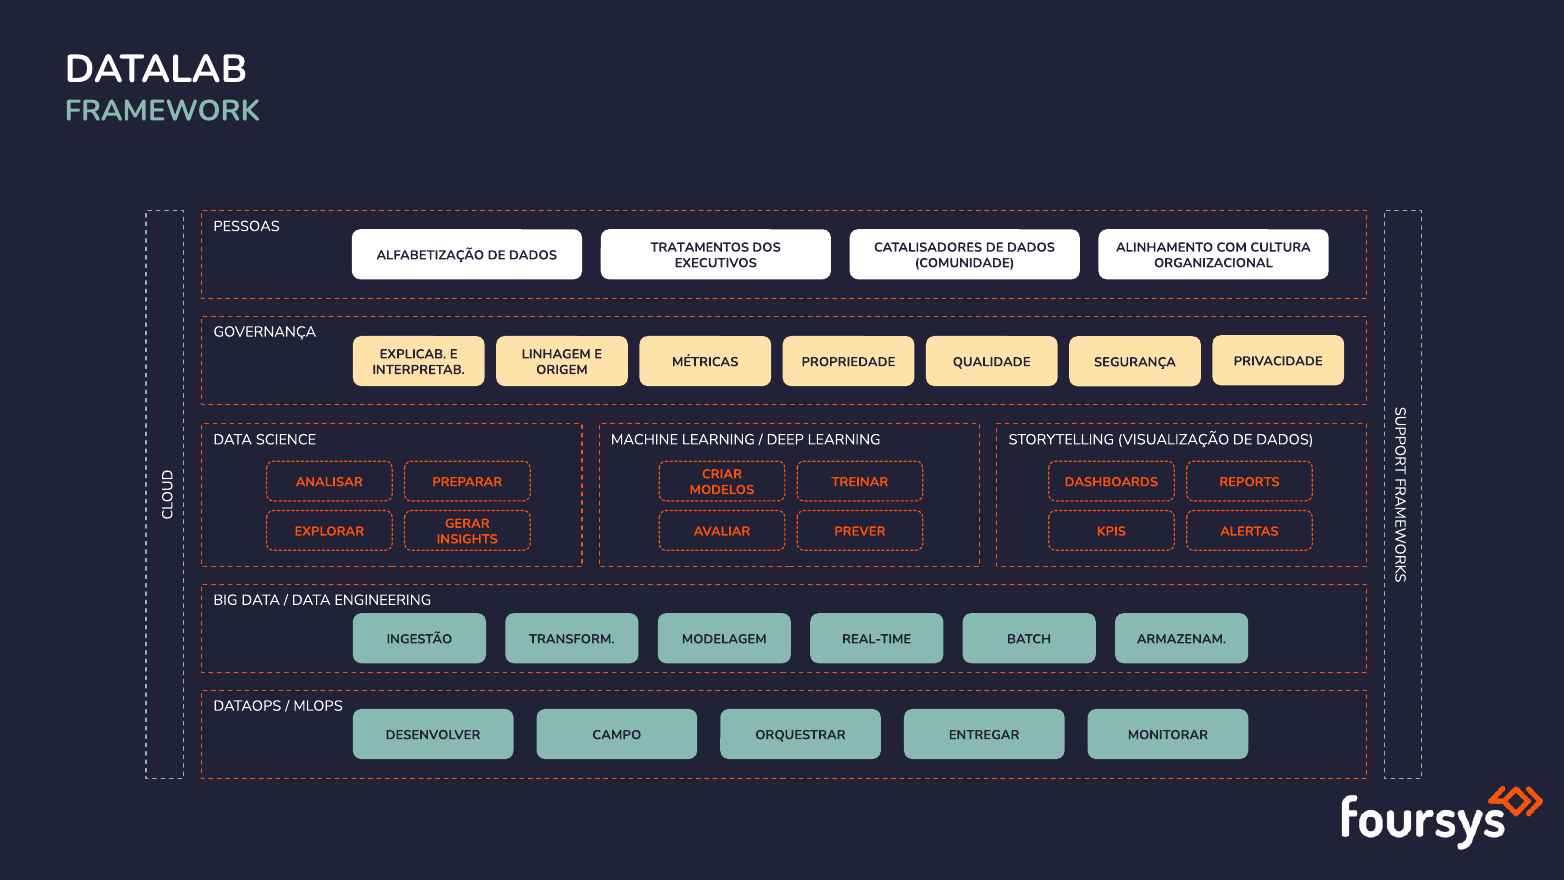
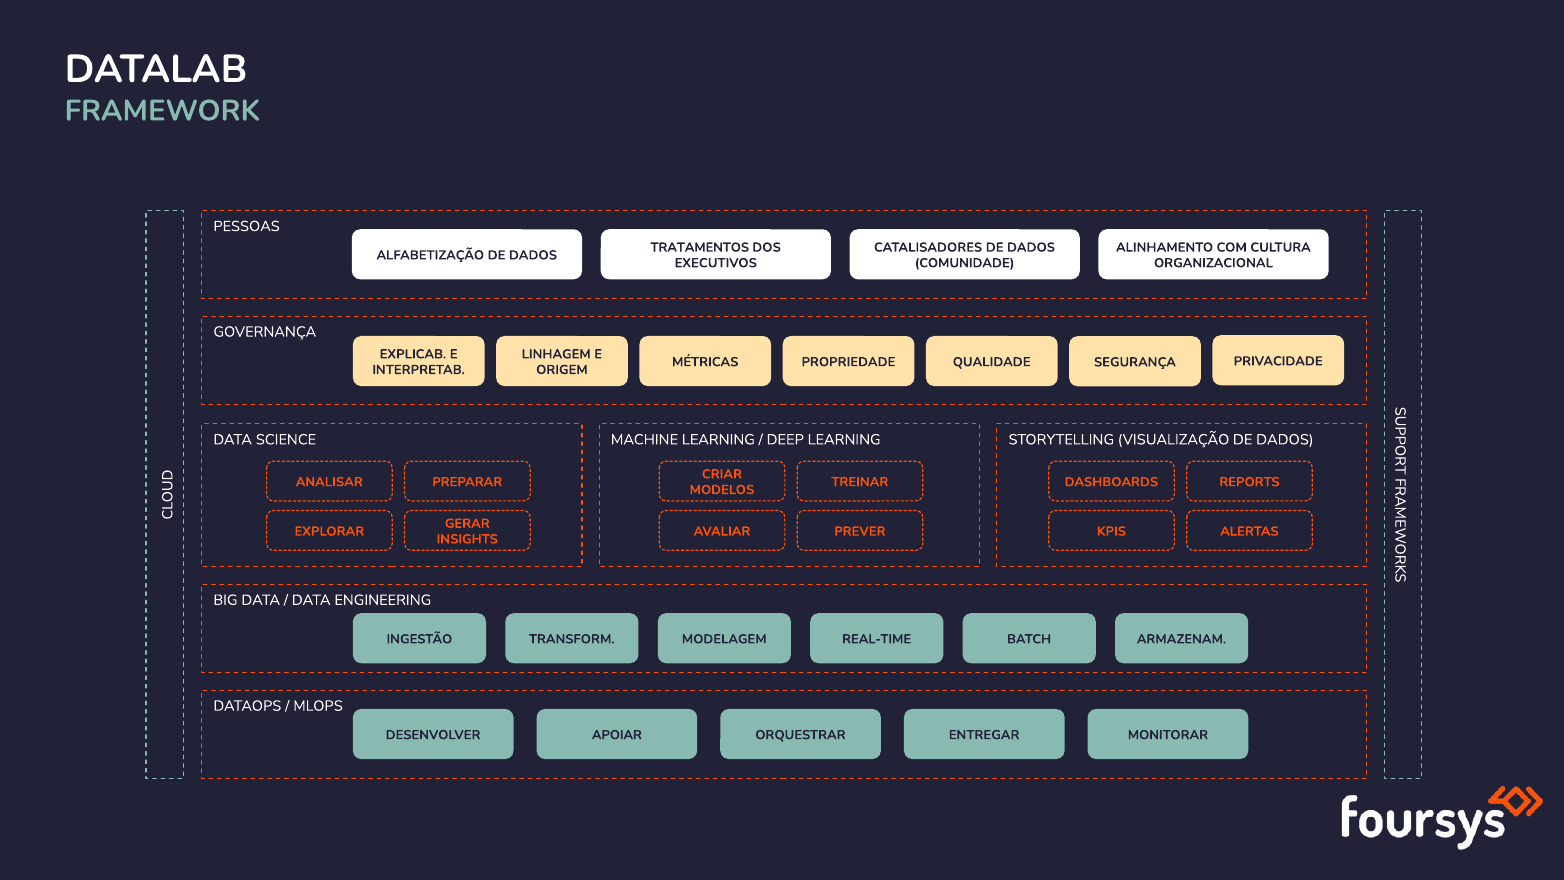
CAMPO: CAMPO -> APOIAR
